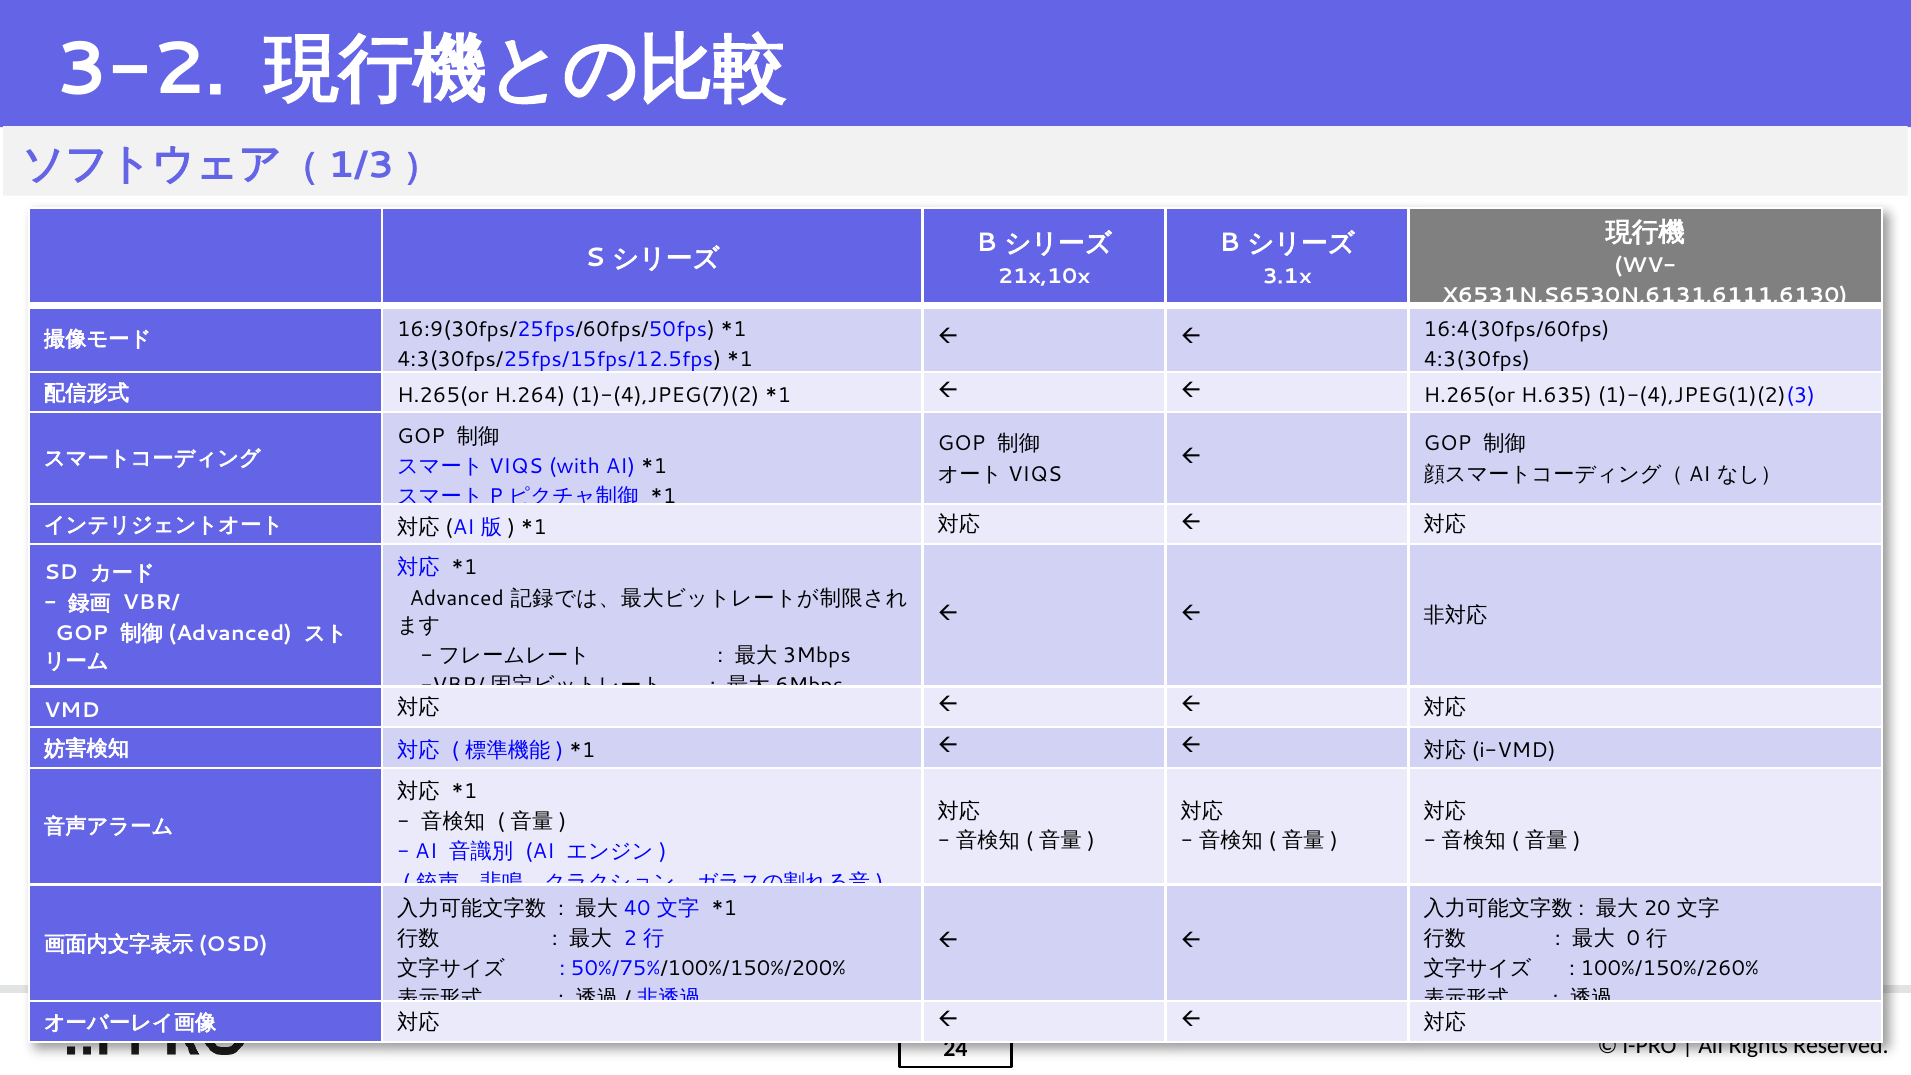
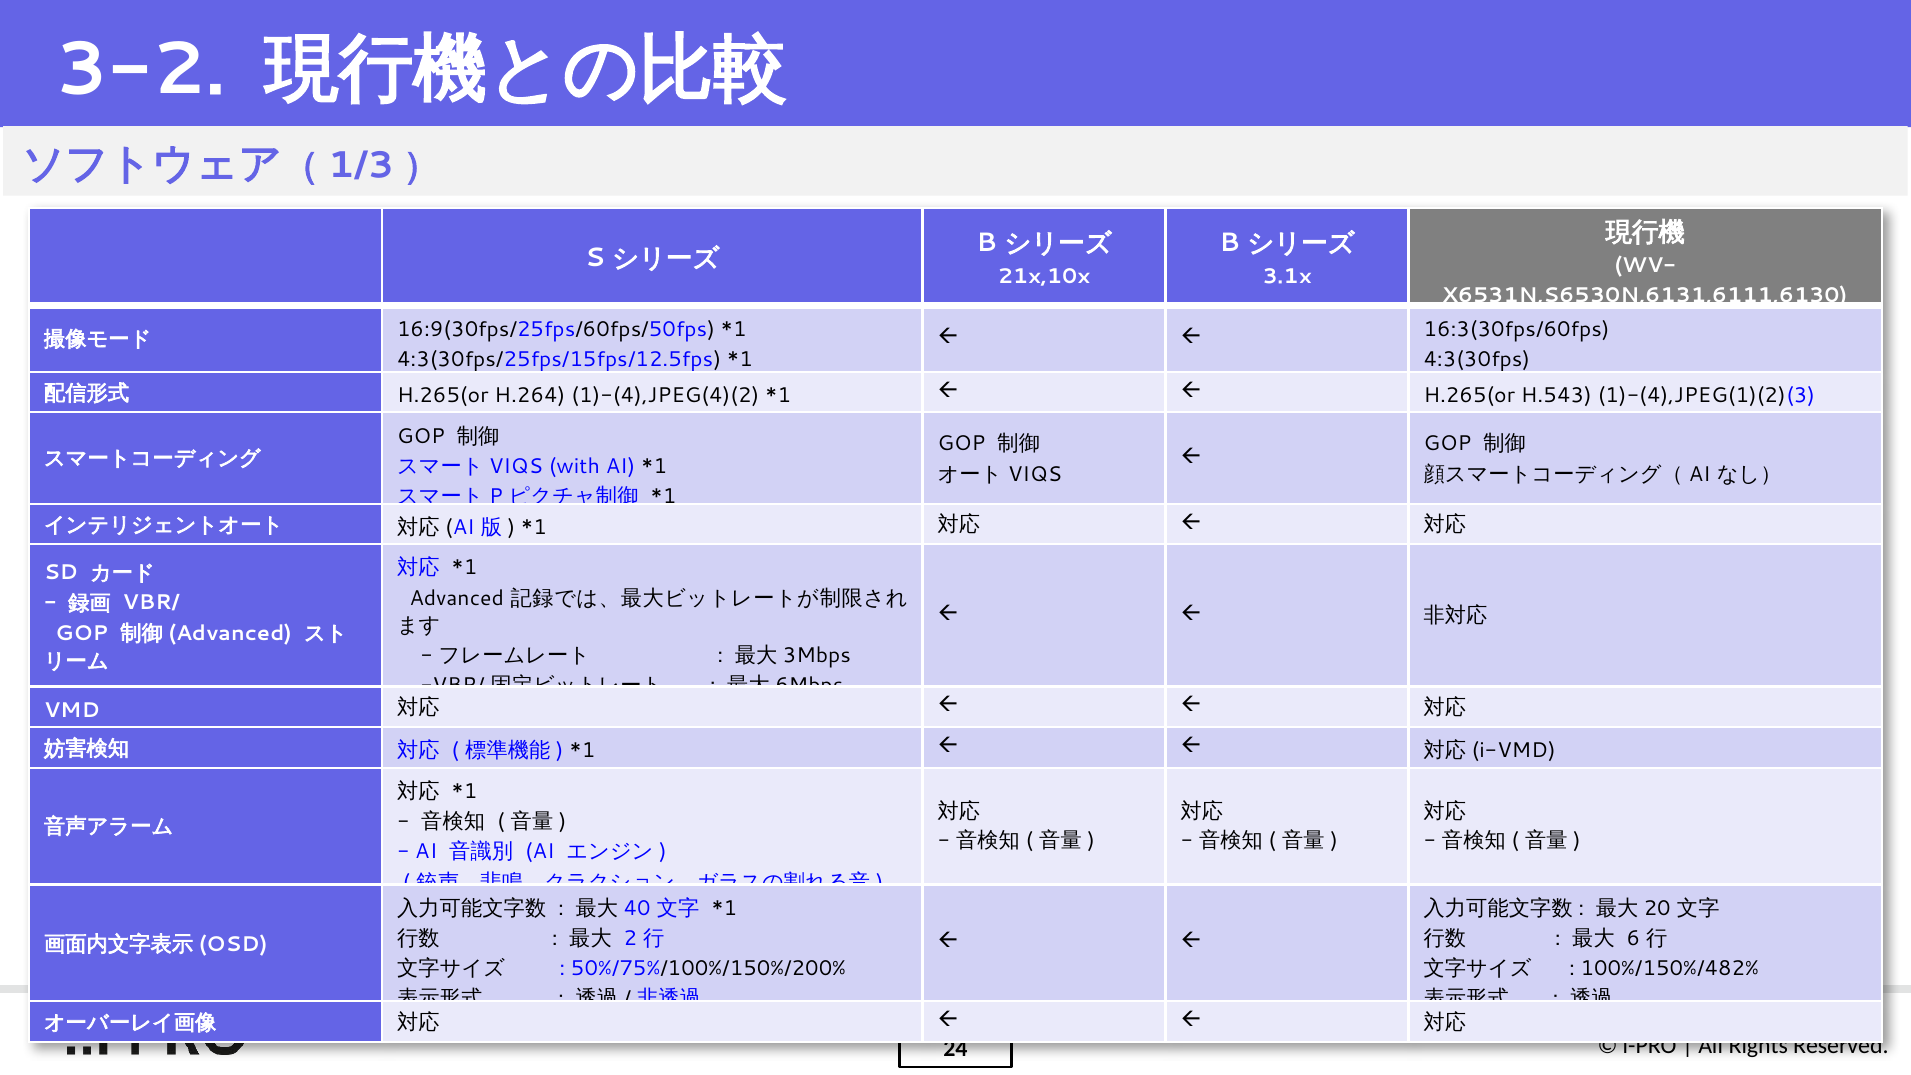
16:4(30fps/60fps: 16:4(30fps/60fps -> 16:3(30fps/60fps
1)-(4),JPEG(7)(2: 1)-(4),JPEG(7)(2 -> 1)-(4),JPEG(4)(2
H.635: H.635 -> H.543
0: 0 -> 6
100%/150%/260%: 100%/150%/260% -> 100%/150%/482%
